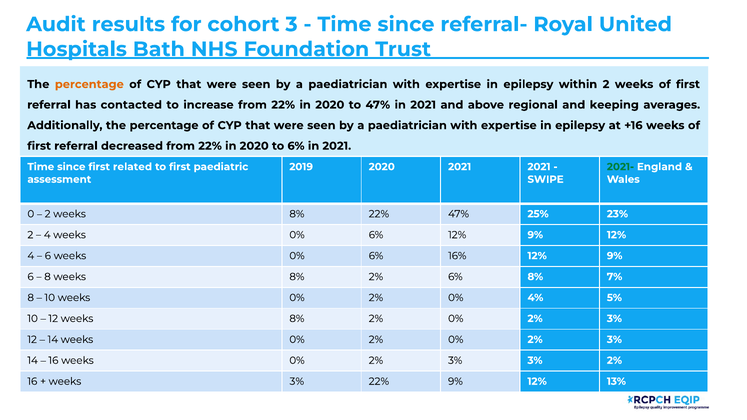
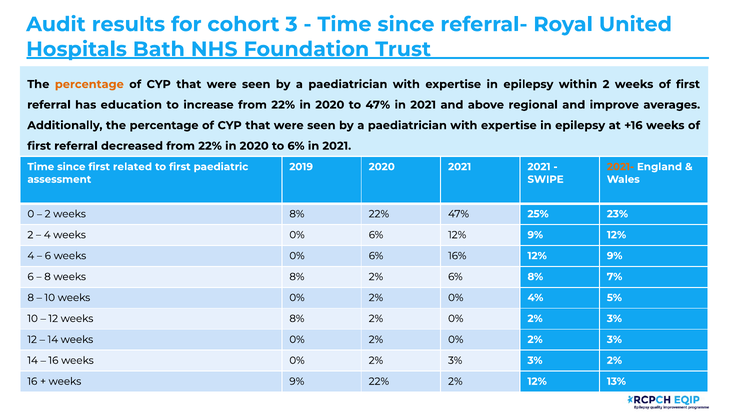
contacted: contacted -> education
keeping: keeping -> improve
2021- colour: green -> orange
weeks 3%: 3% -> 9%
22% 9%: 9% -> 2%
